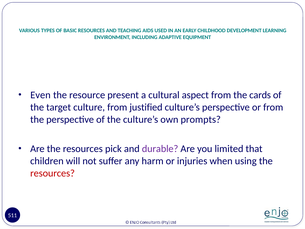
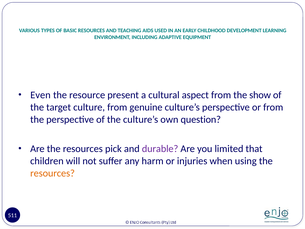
cards: cards -> show
justified: justified -> genuine
prompts: prompts -> question
resources at (53, 173) colour: red -> orange
